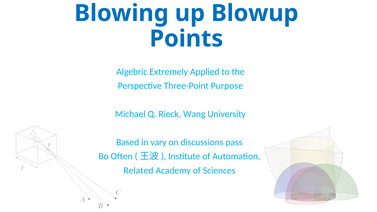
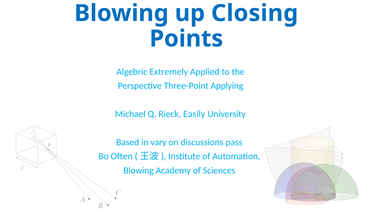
Blowup: Blowup -> Closing
Purpose: Purpose -> Applying
Wang: Wang -> Easily
Related at (138, 170): Related -> Blowing
